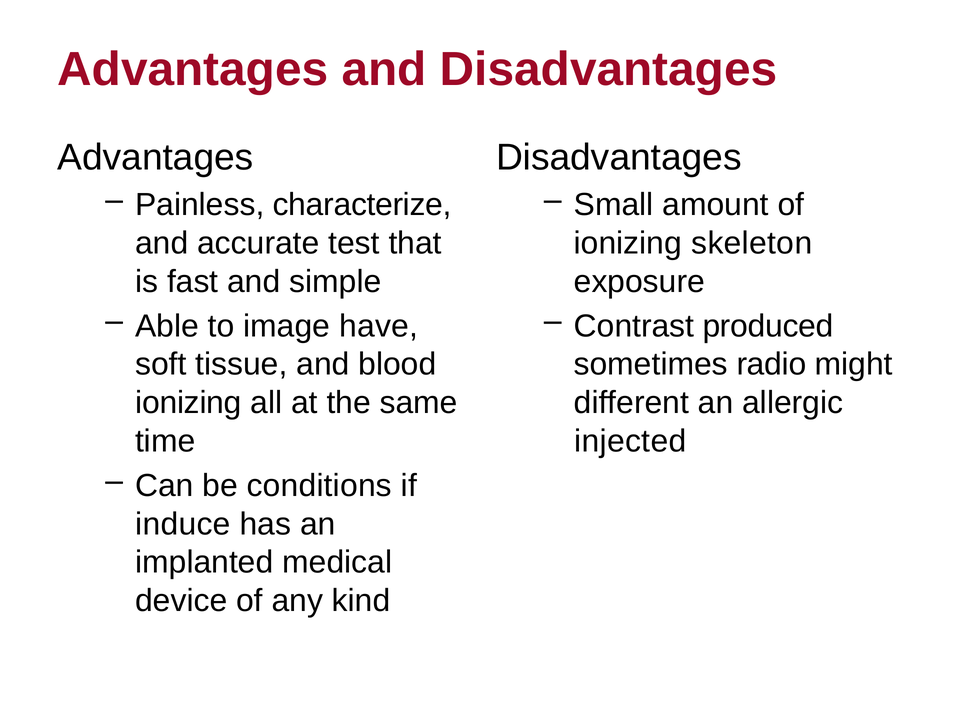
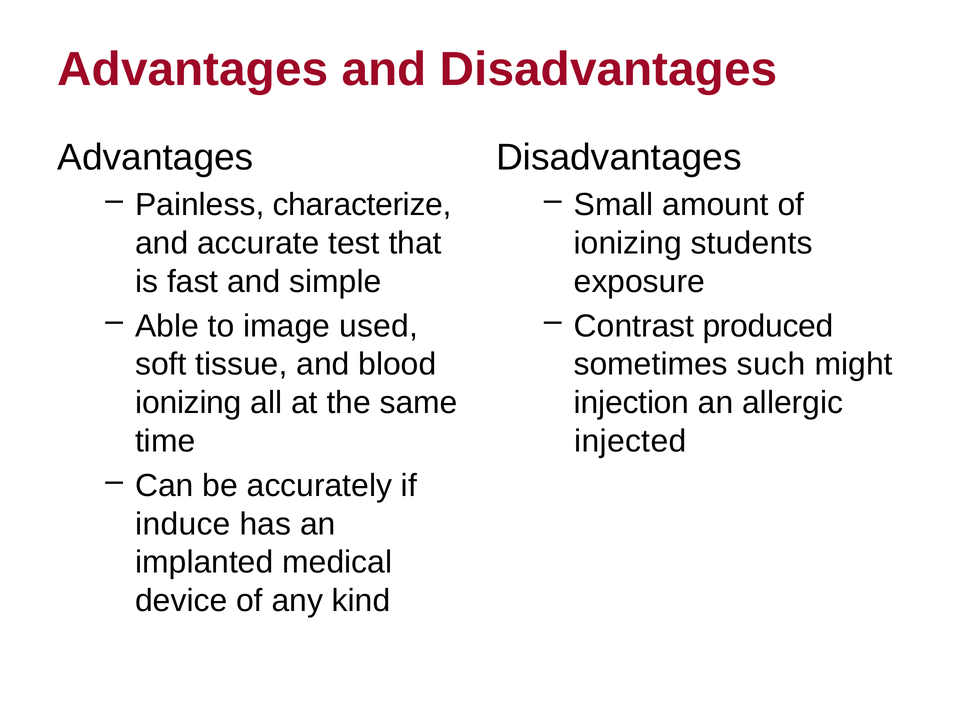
skeleton: skeleton -> students
have: have -> used
radio: radio -> such
different: different -> injection
conditions: conditions -> accurately
